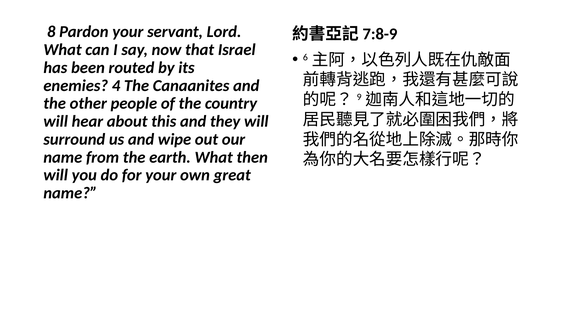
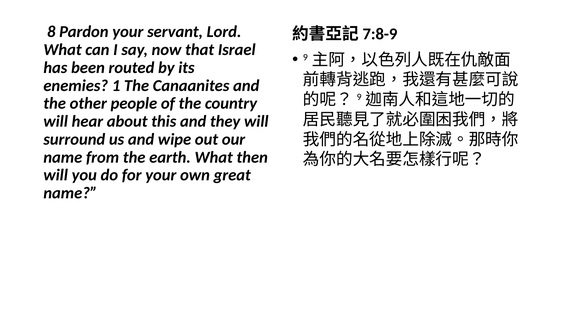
6: 6 -> 9
4: 4 -> 1
